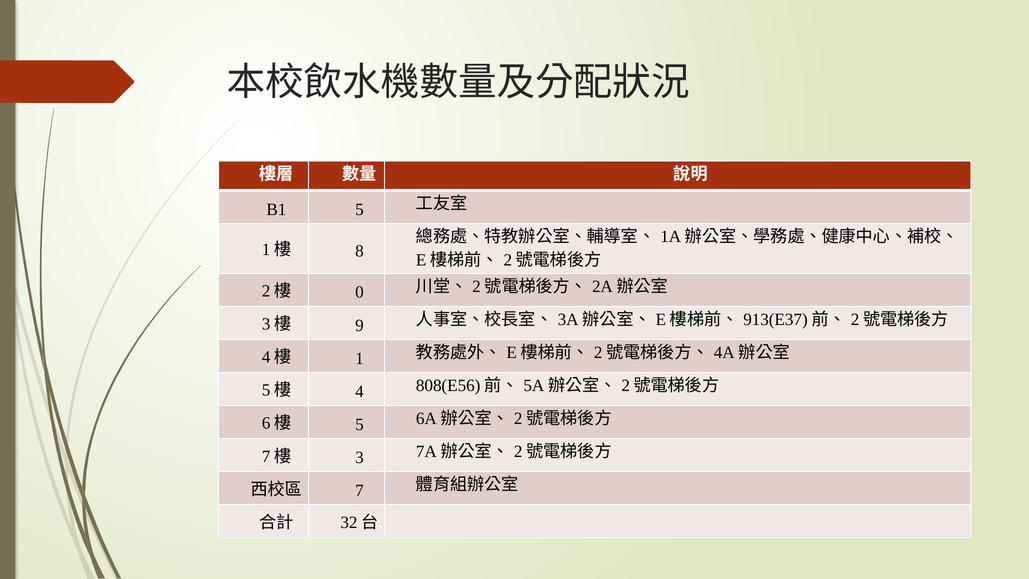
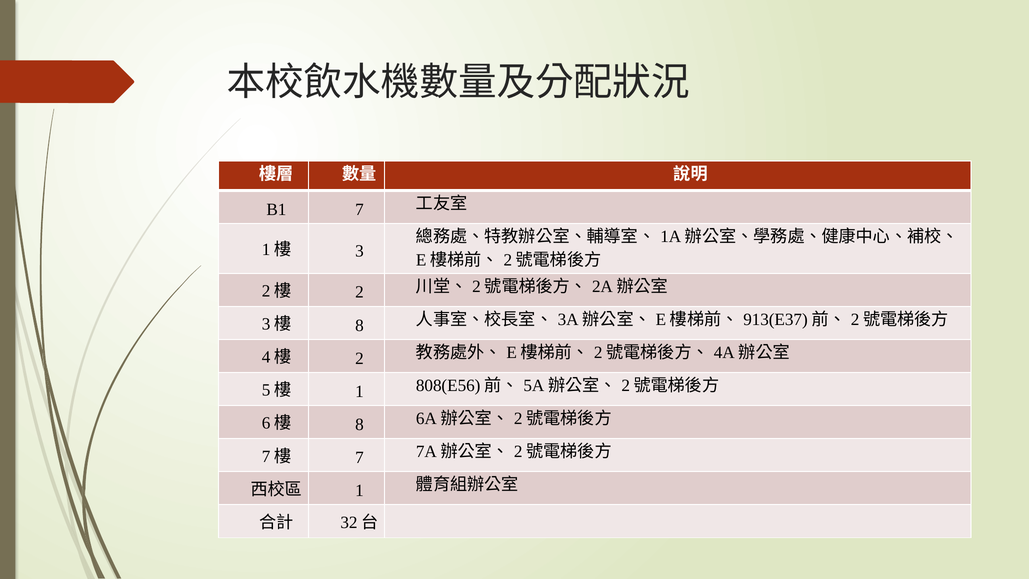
B1 5: 5 -> 7
8: 8 -> 3
0 at (359, 292): 0 -> 2
9 at (359, 325): 9 -> 8
1 at (359, 358): 1 -> 2
4 at (359, 391): 4 -> 1
5 at (359, 424): 5 -> 8
3 at (359, 457): 3 -> 7
7 at (359, 490): 7 -> 1
